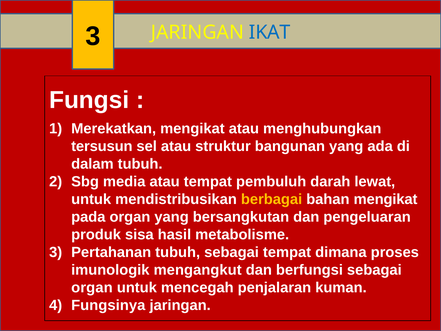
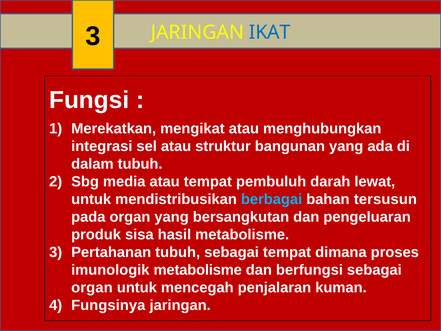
tersusun: tersusun -> integrasi
berbagai colour: yellow -> light blue
bahan mengikat: mengikat -> tersusun
imunologik mengangkut: mengangkut -> metabolisme
